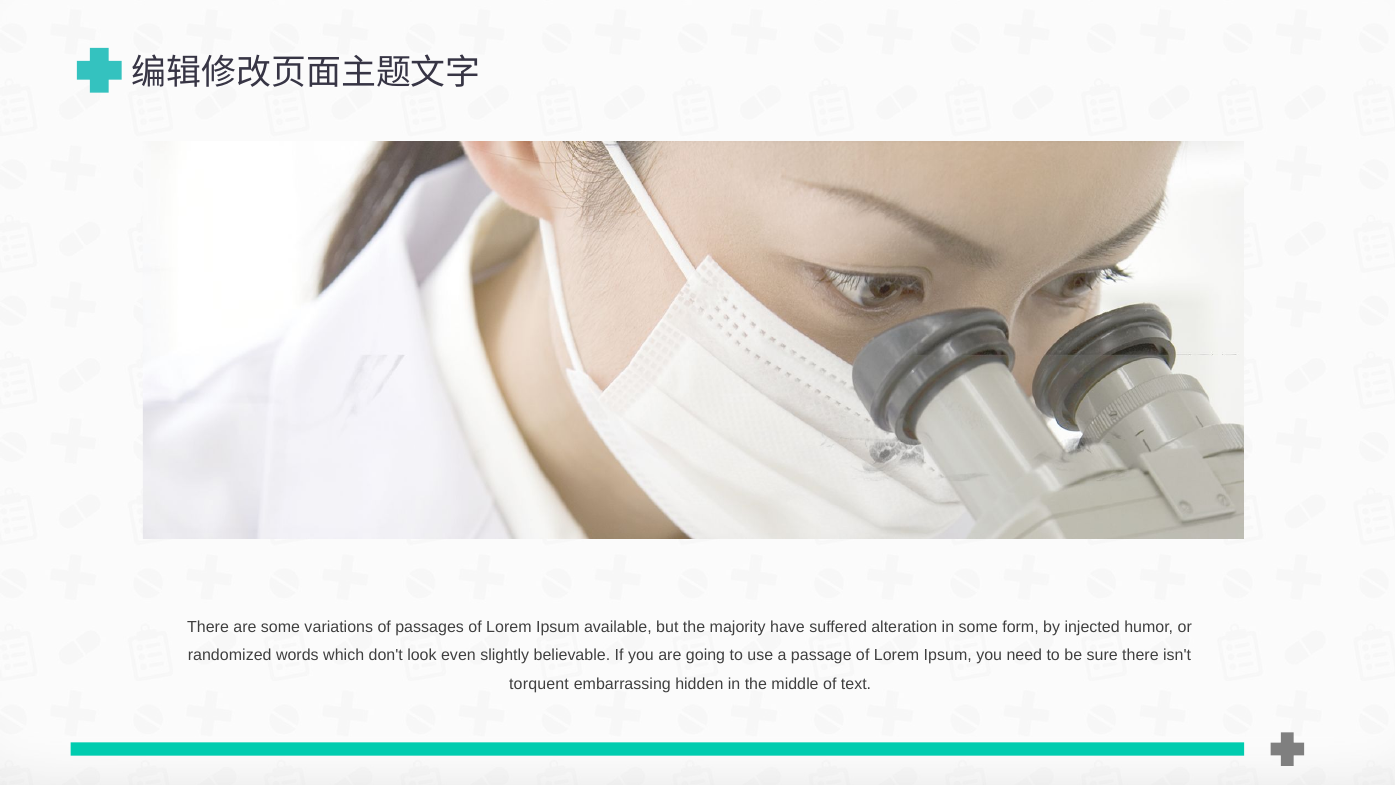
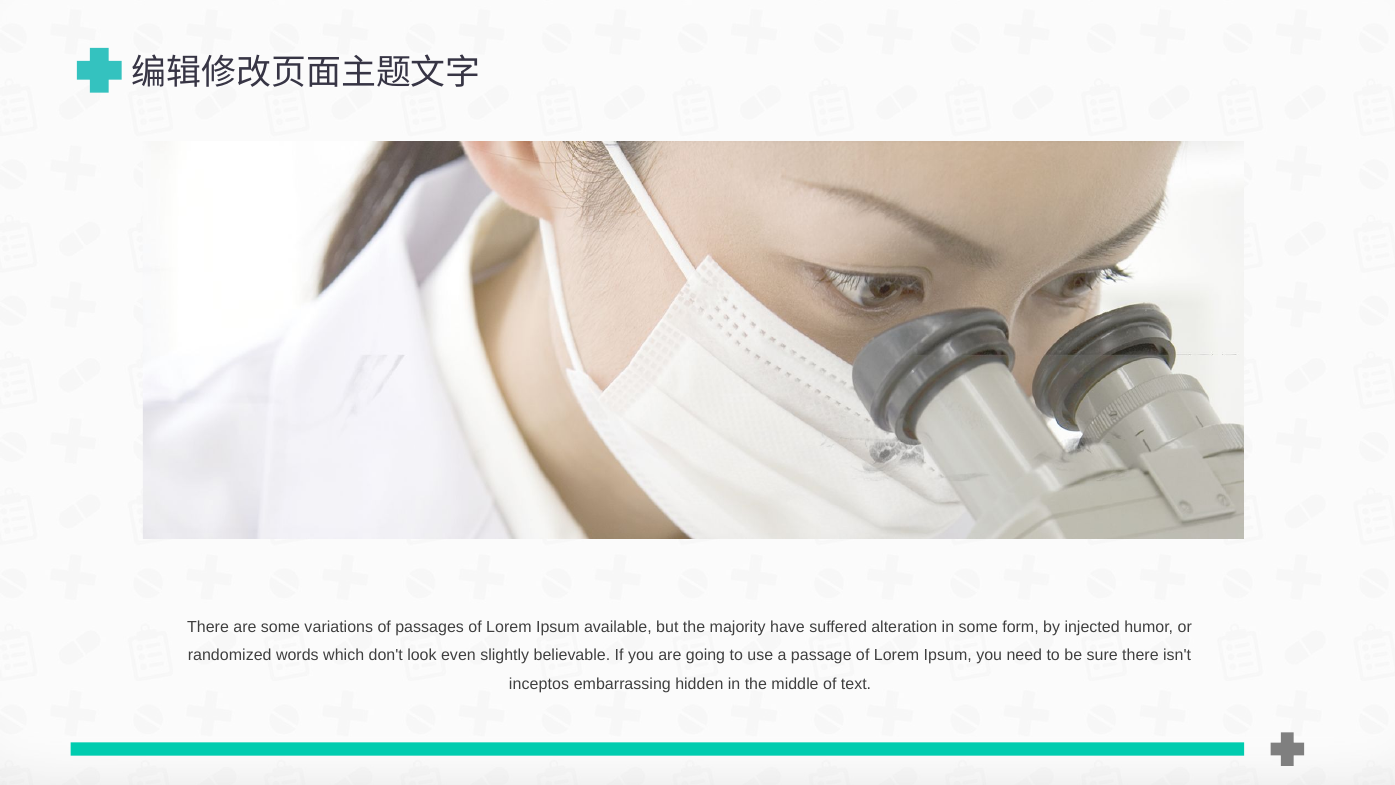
torquent: torquent -> inceptos
